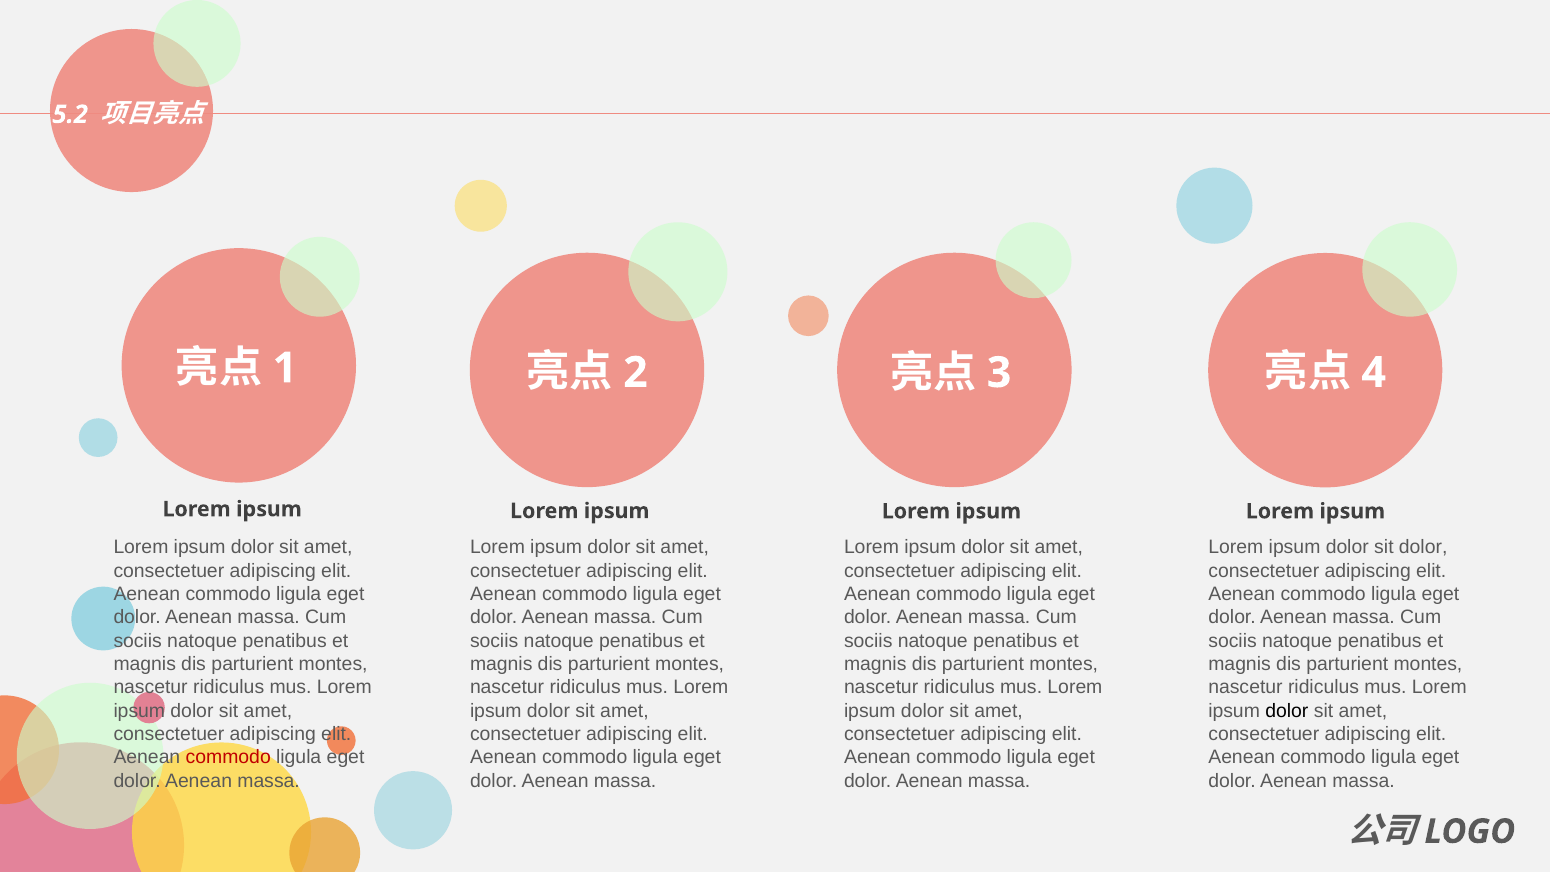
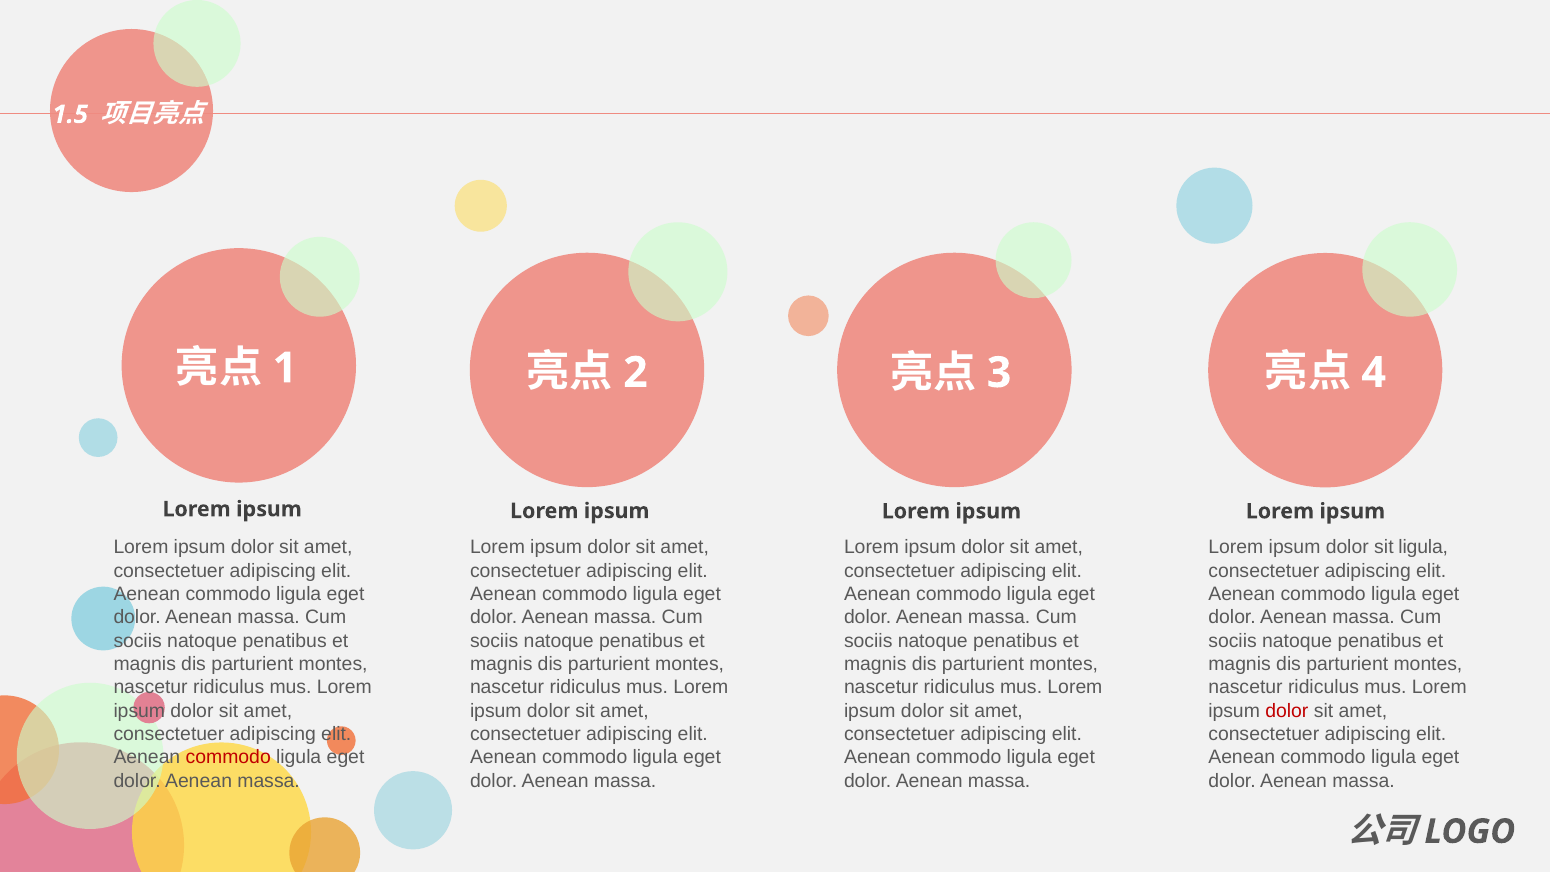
5.2: 5.2 -> 1.5
sit dolor: dolor -> ligula
dolor at (1287, 711) colour: black -> red
